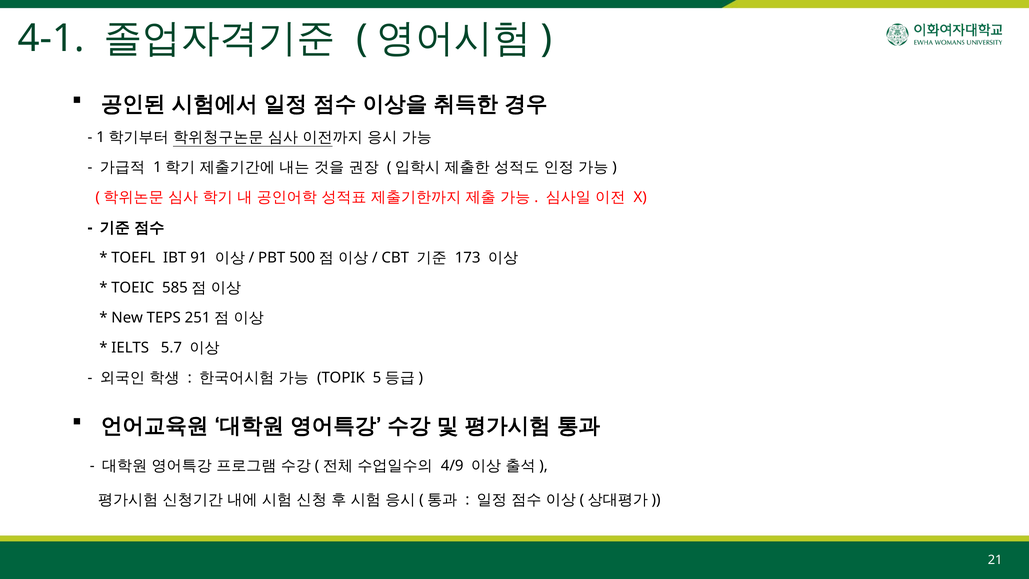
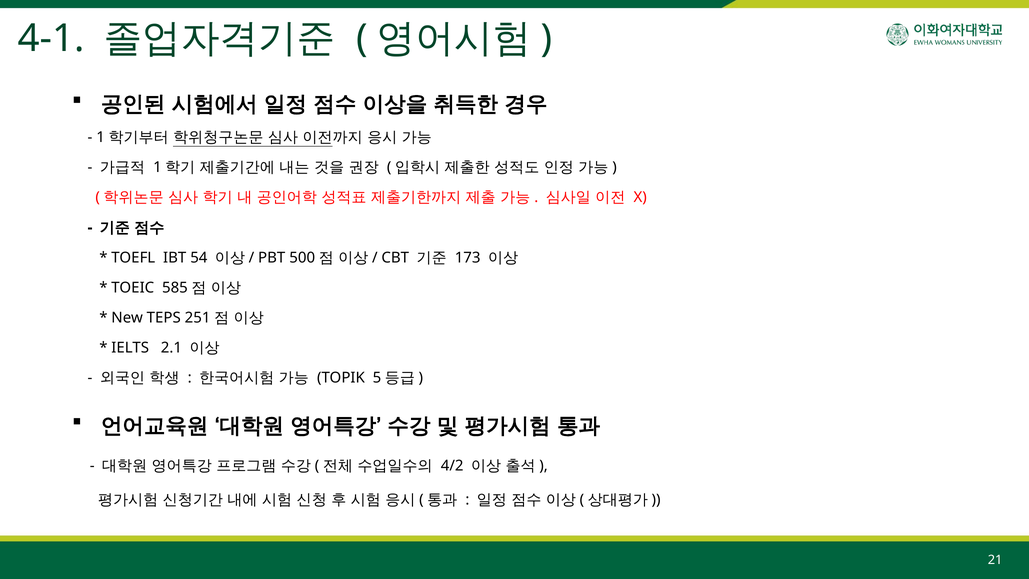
91: 91 -> 54
5.7: 5.7 -> 2.1
4/9: 4/9 -> 4/2
